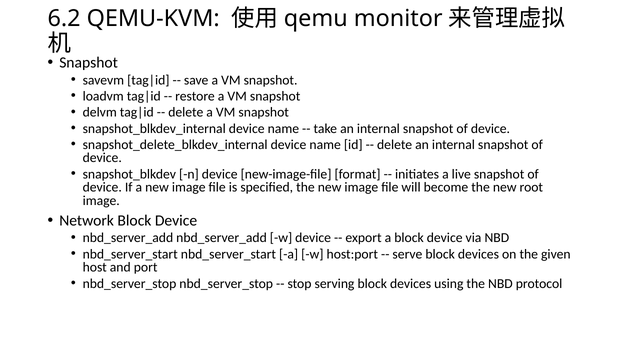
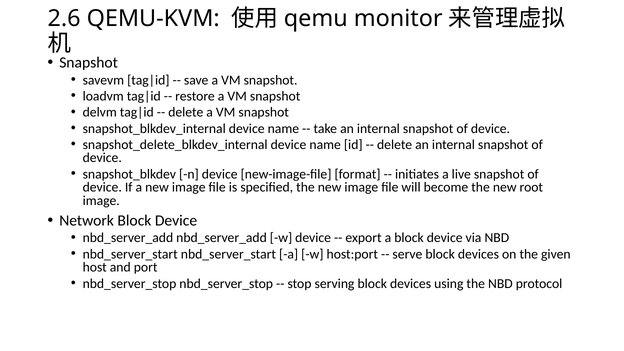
6.2: 6.2 -> 2.6
